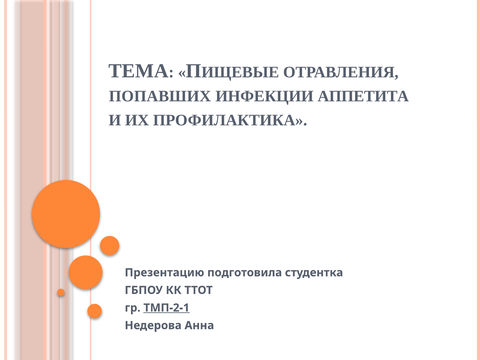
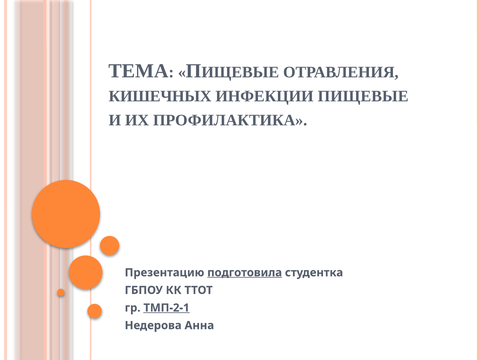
ПОПАВШИХ: ПОПАВШИХ -> КИШЕЧНЫХ
АППЕТИТА: АППЕТИТА -> ПИЩЕВЫЕ
подготовила underline: none -> present
